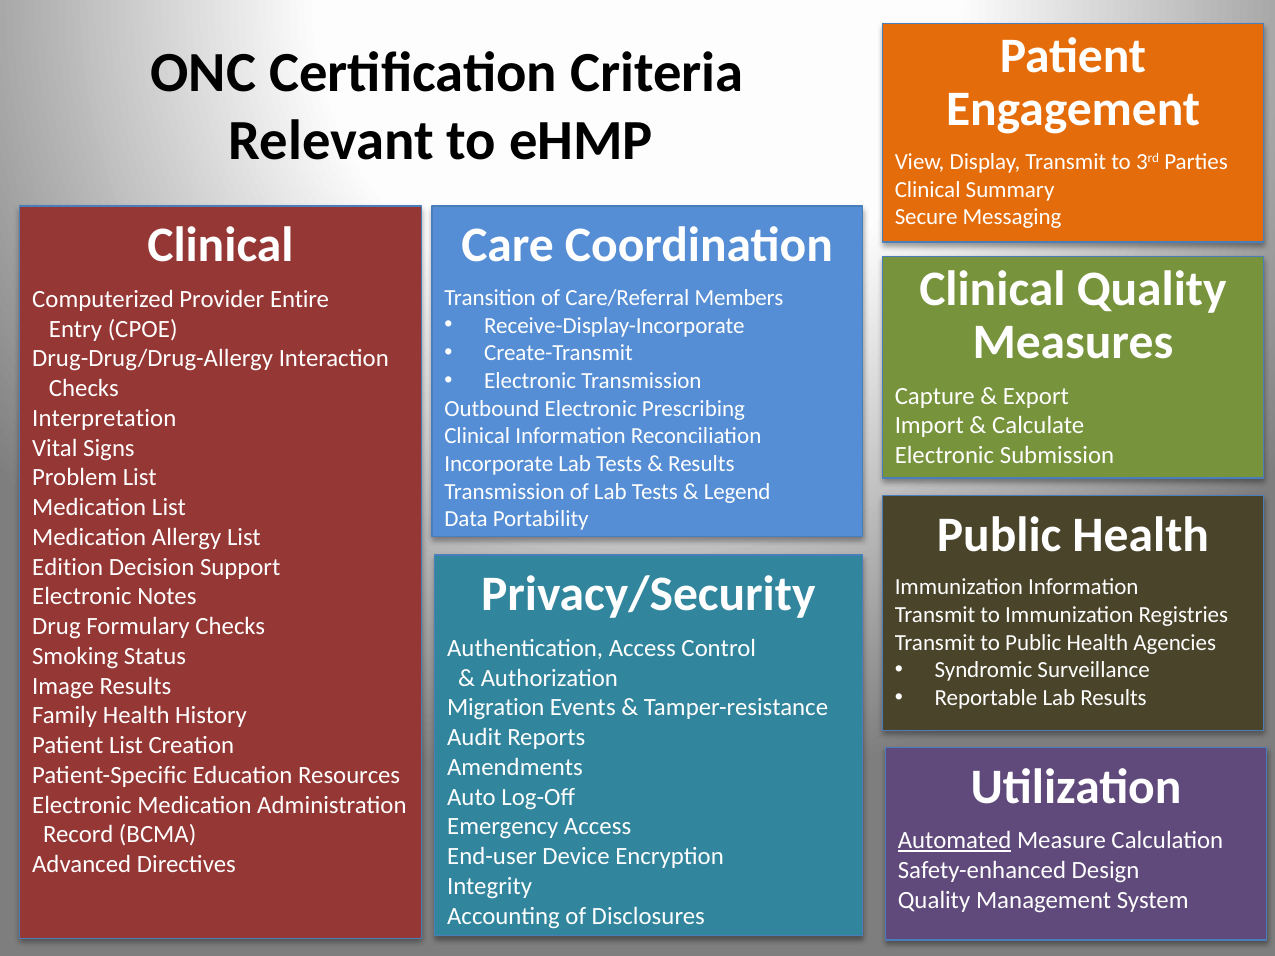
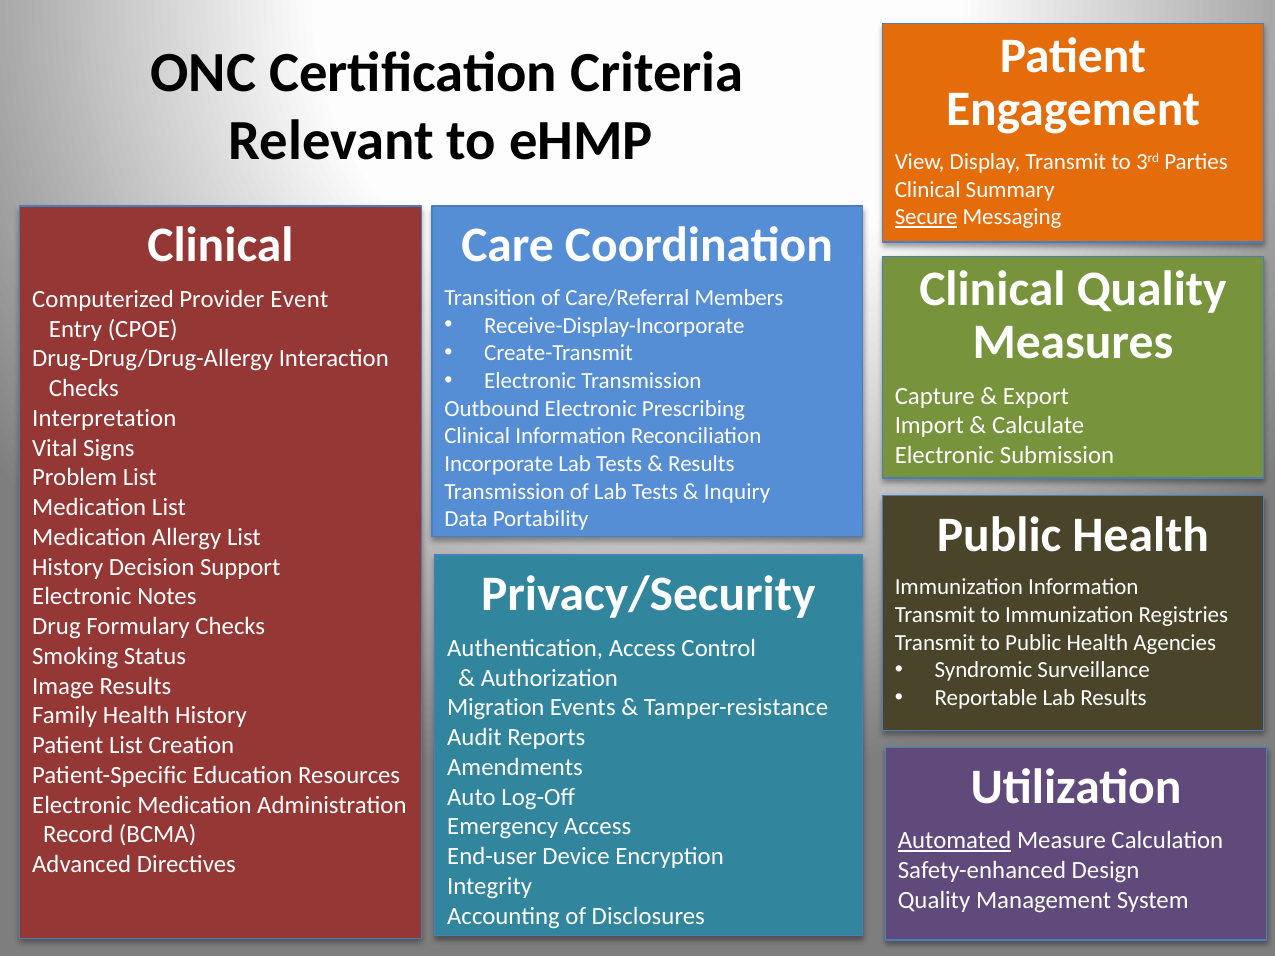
Secure underline: none -> present
Entire: Entire -> Event
Legend: Legend -> Inquiry
Edition at (68, 567): Edition -> History
